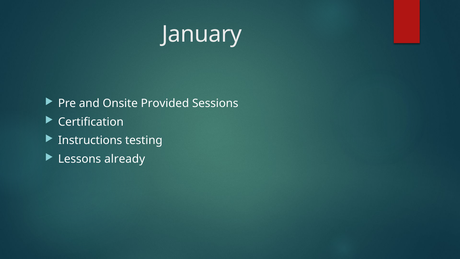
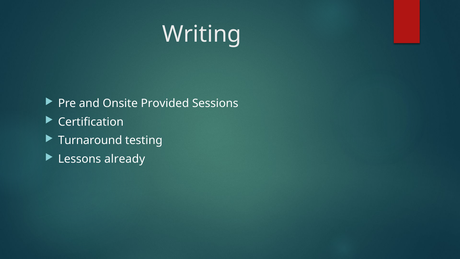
January: January -> Writing
Instructions: Instructions -> Turnaround
